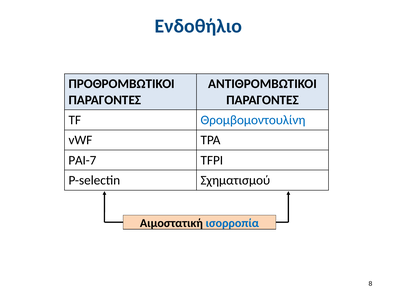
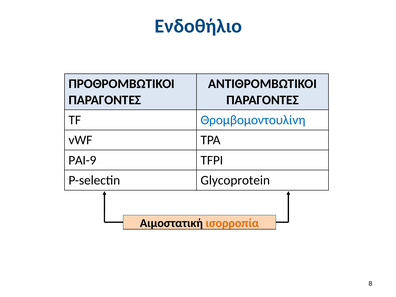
PAI-7: PAI-7 -> PAI-9
Σχηματισμού: Σχηματισμού -> Glycoprotein
ισορροπία colour: blue -> orange
